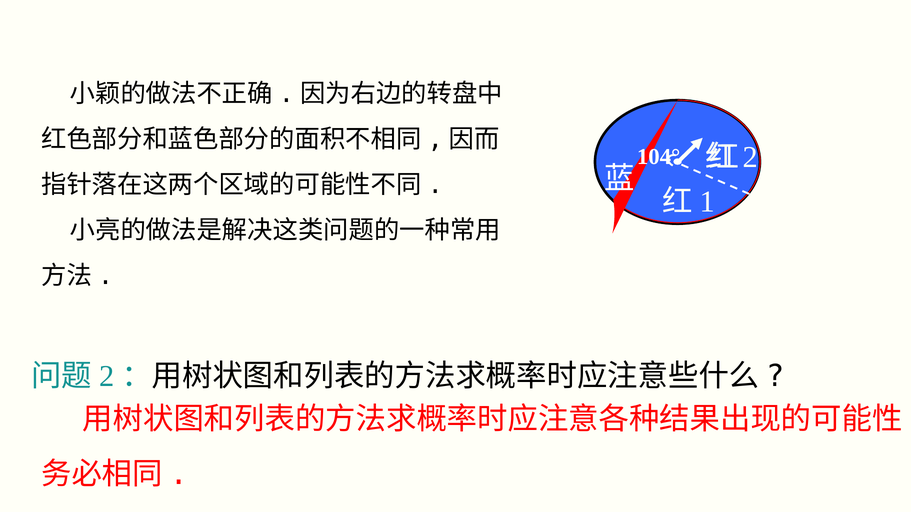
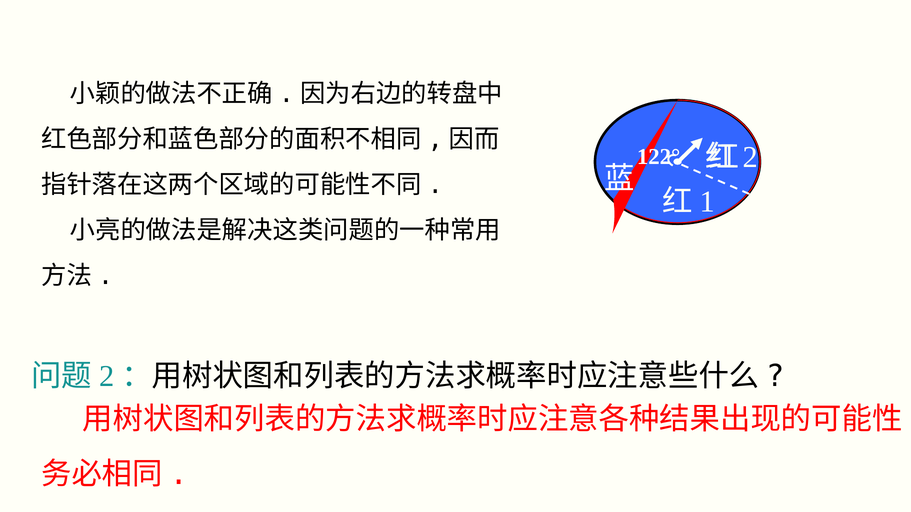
104°: 104° -> 122°
